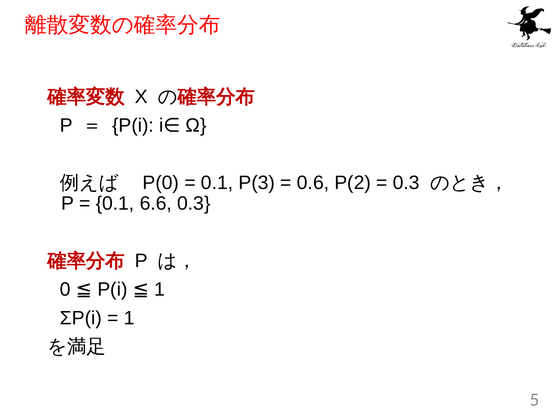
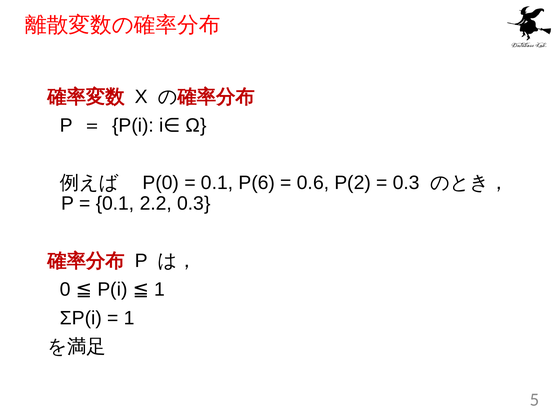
P(3: P(3 -> P(6
6.6: 6.6 -> 2.2
